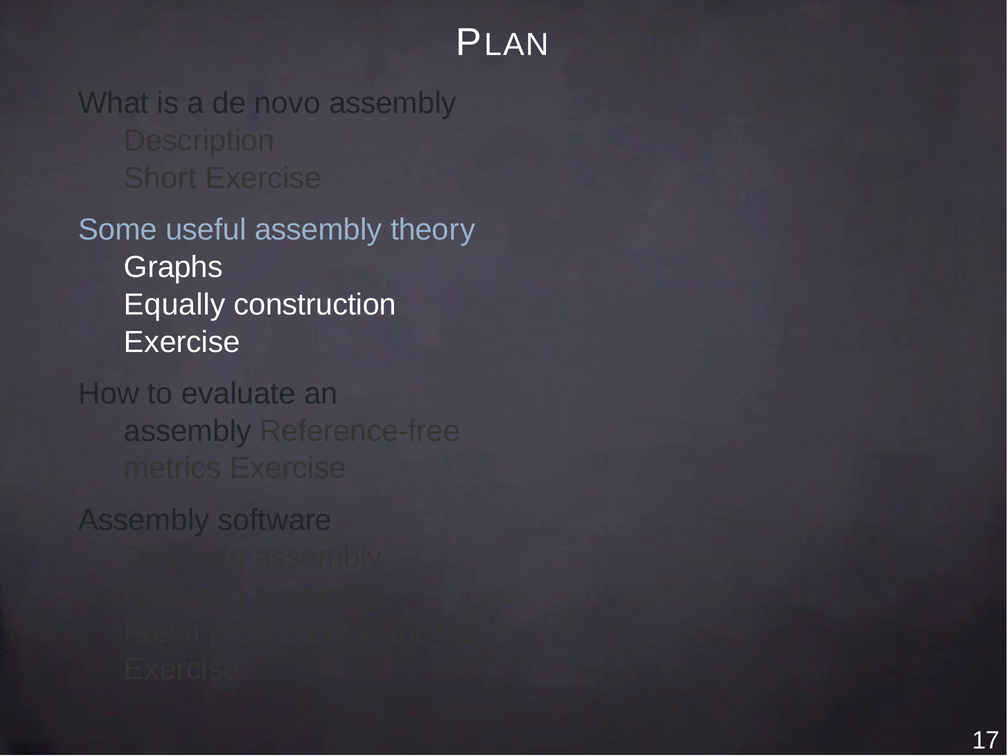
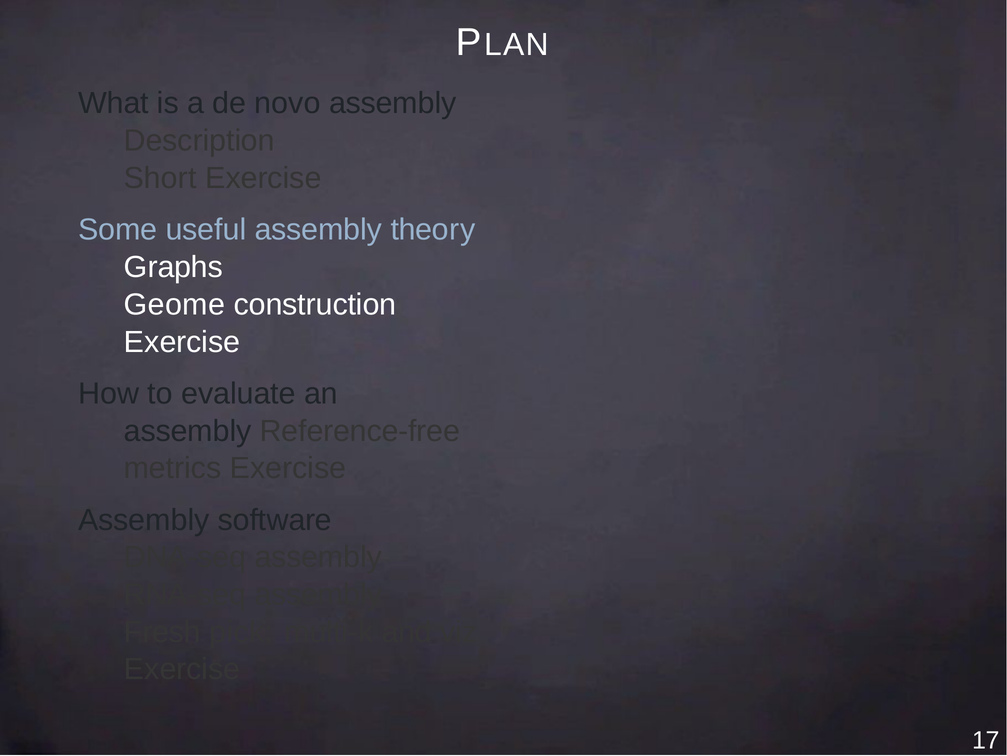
Equally: Equally -> Geome
